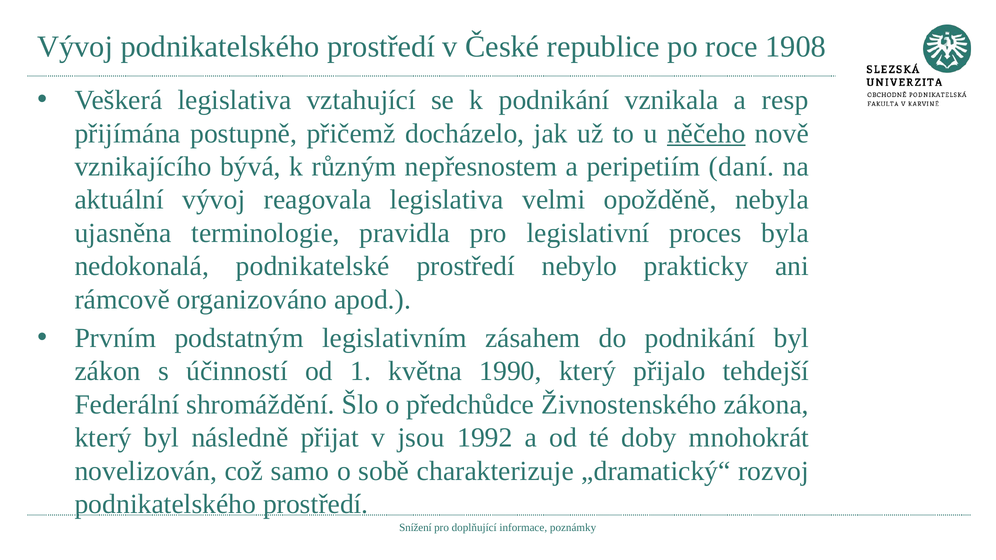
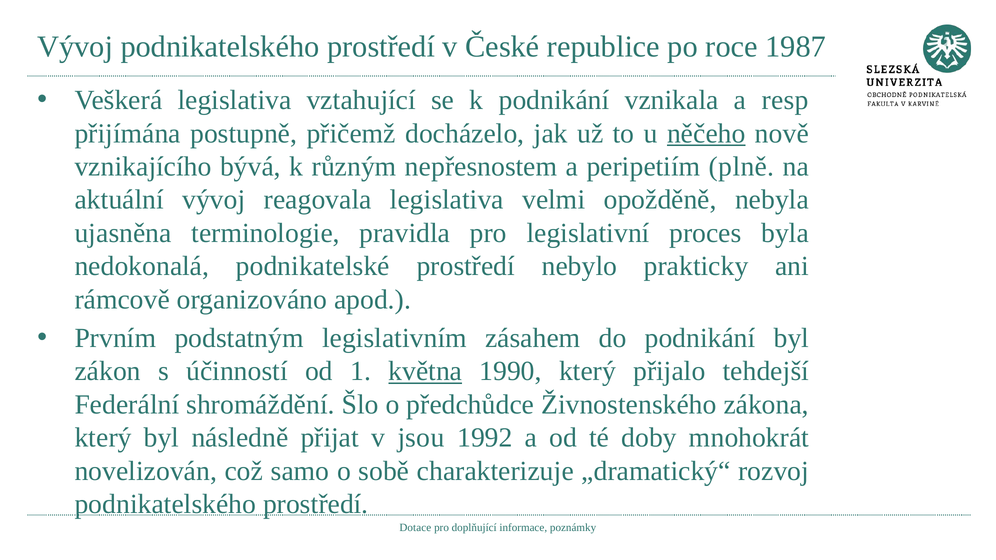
1908: 1908 -> 1987
daní: daní -> plně
května underline: none -> present
Snížení: Snížení -> Dotace
